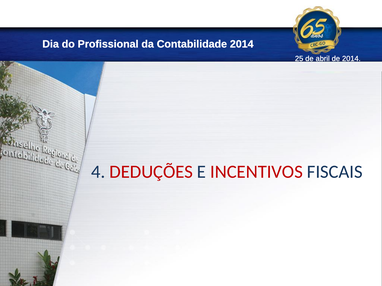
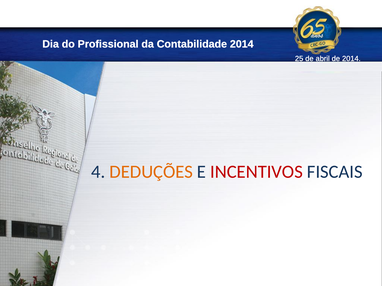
DEDUÇÕES colour: red -> orange
